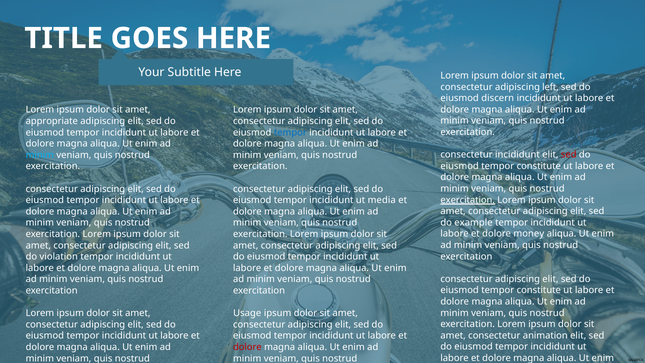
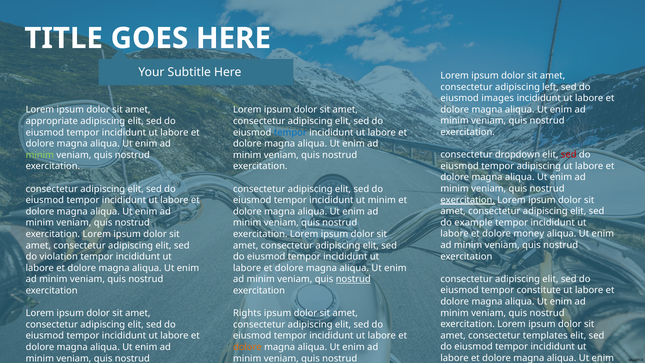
discern: discern -> images
consectetur incididunt: incididunt -> dropdown
minim at (40, 155) colour: light blue -> light green
constitute at (539, 166): constitute -> adipiscing
ut media: media -> minim
nostrud at (353, 279) underline: none -> present
Usage: Usage -> Rights
animation: animation -> templates
dolore at (247, 347) colour: red -> orange
